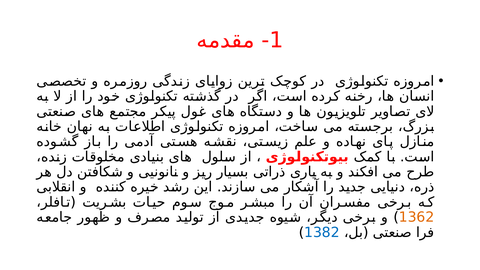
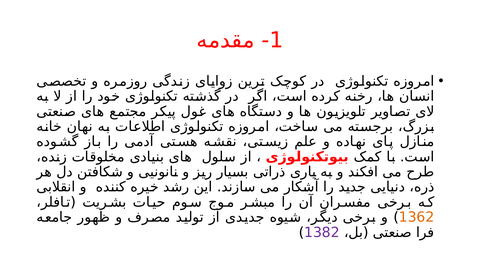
1382 colour: blue -> purple
